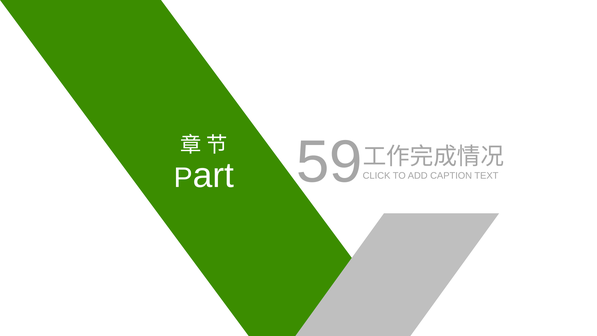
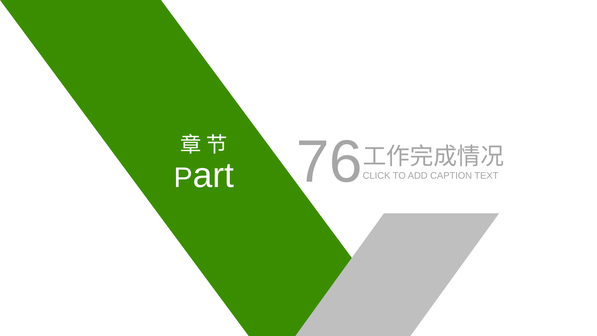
59: 59 -> 76
